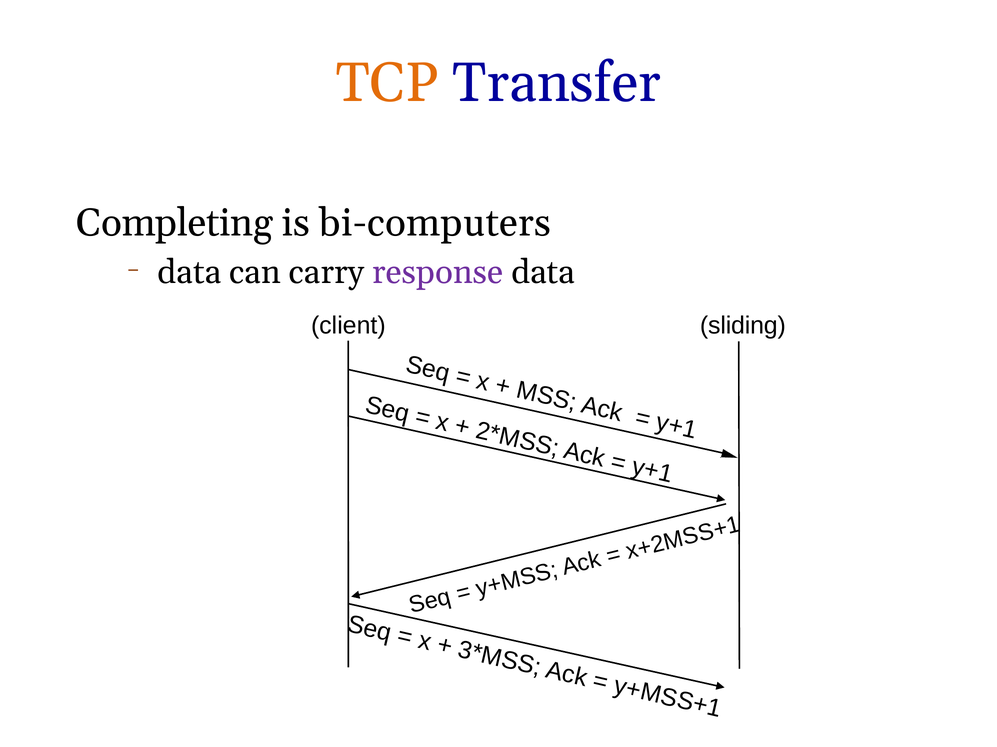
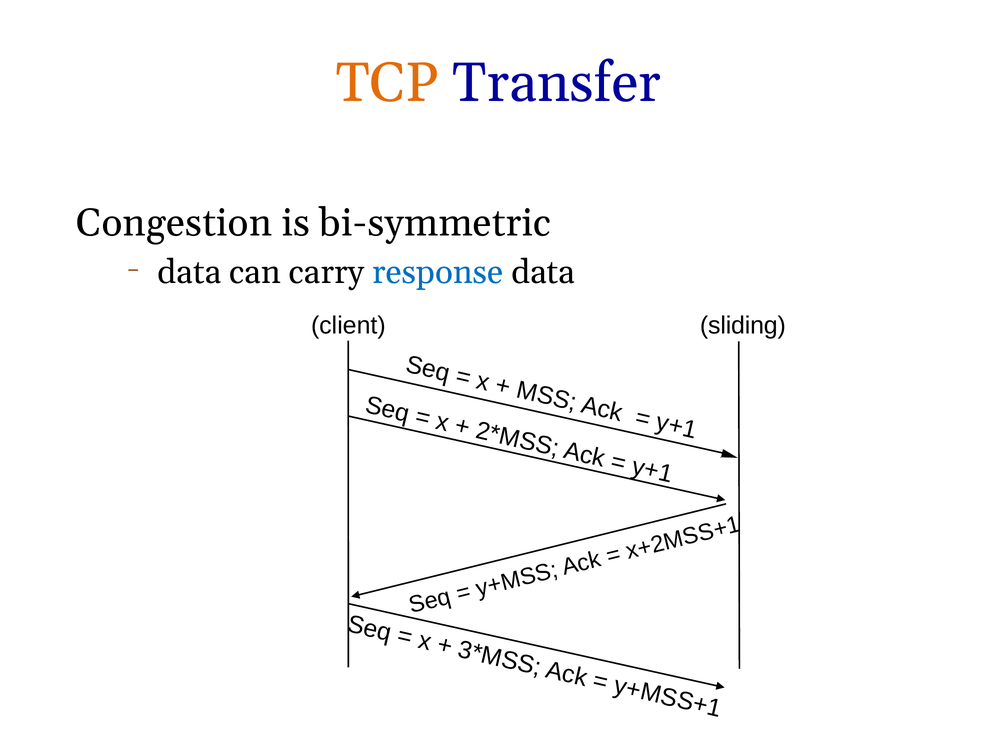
Completing: Completing -> Congestion
bi-computers: bi-computers -> bi-symmetric
response colour: purple -> blue
